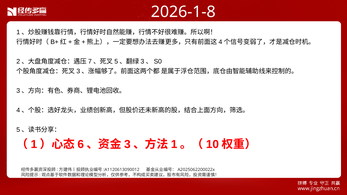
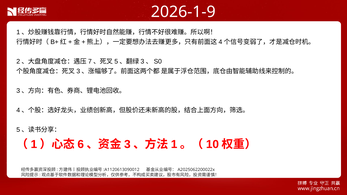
2026-1-8: 2026-1-8 -> 2026-1-9
